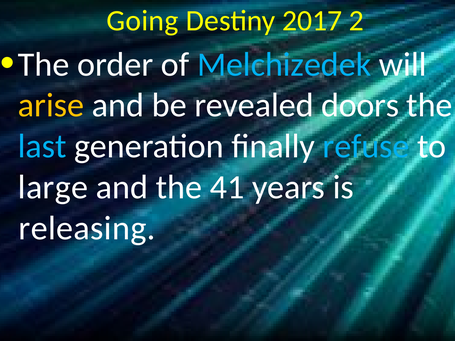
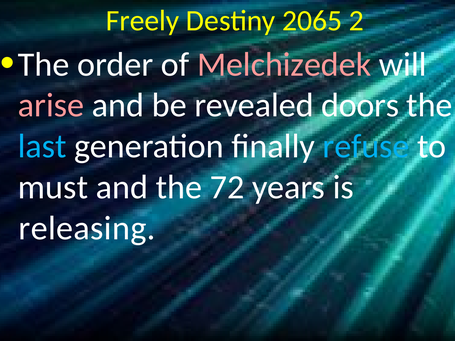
Going: Going -> Freely
2017: 2017 -> 2065
Melchizedek colour: light blue -> pink
arise colour: yellow -> pink
large: large -> must
41: 41 -> 72
